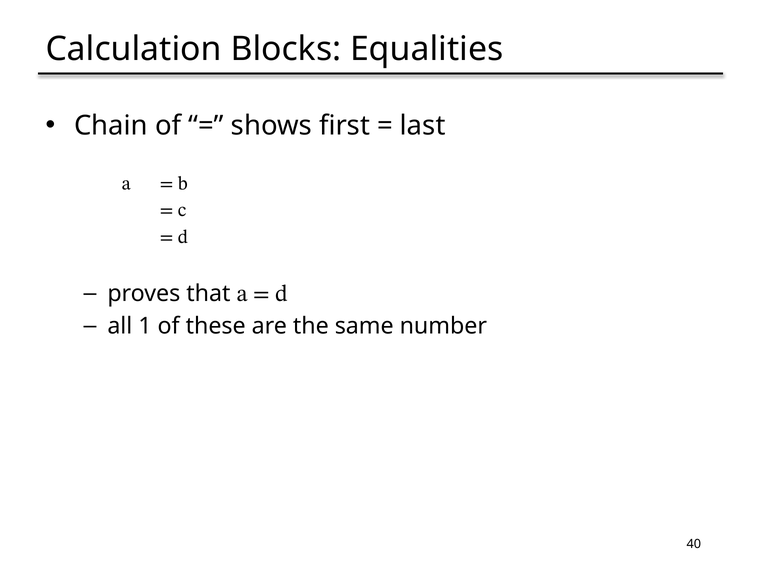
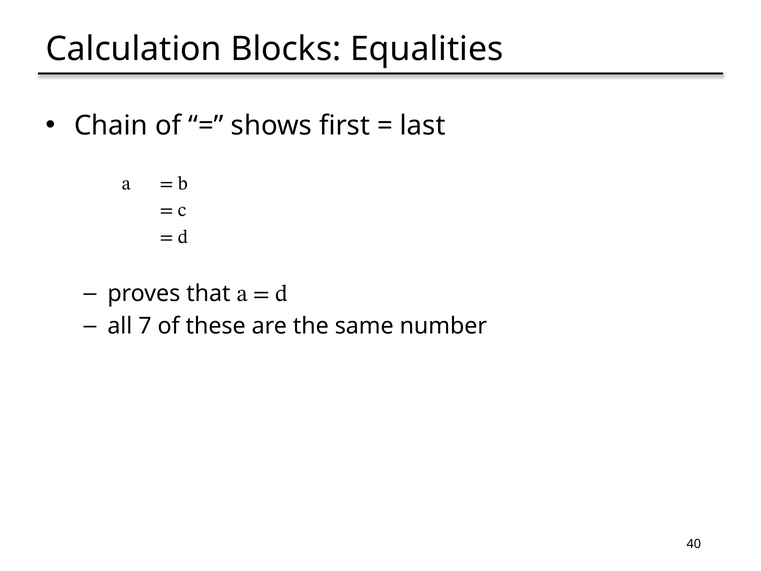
1: 1 -> 7
